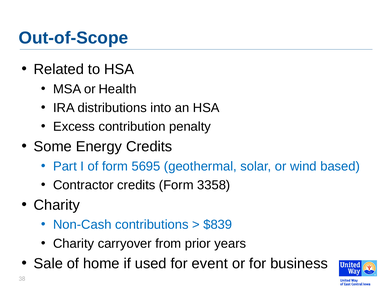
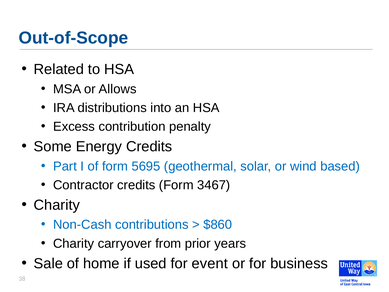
Health: Health -> Allows
3358: 3358 -> 3467
$839: $839 -> $860
